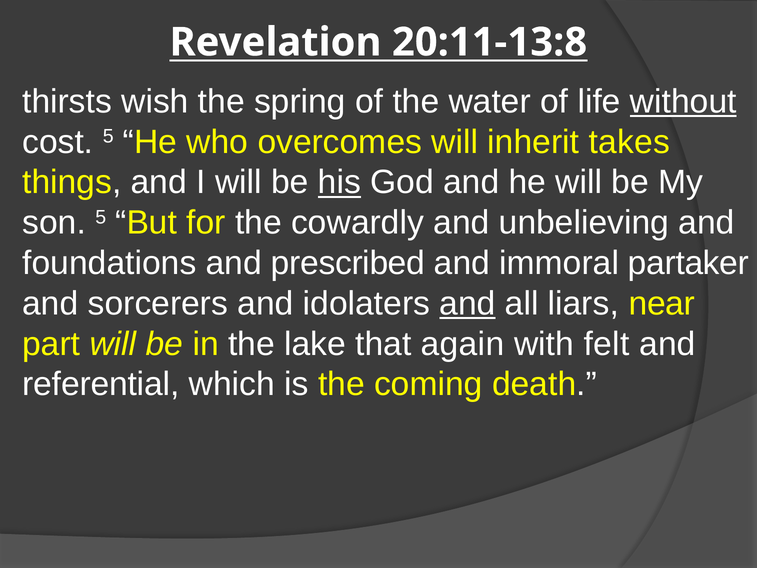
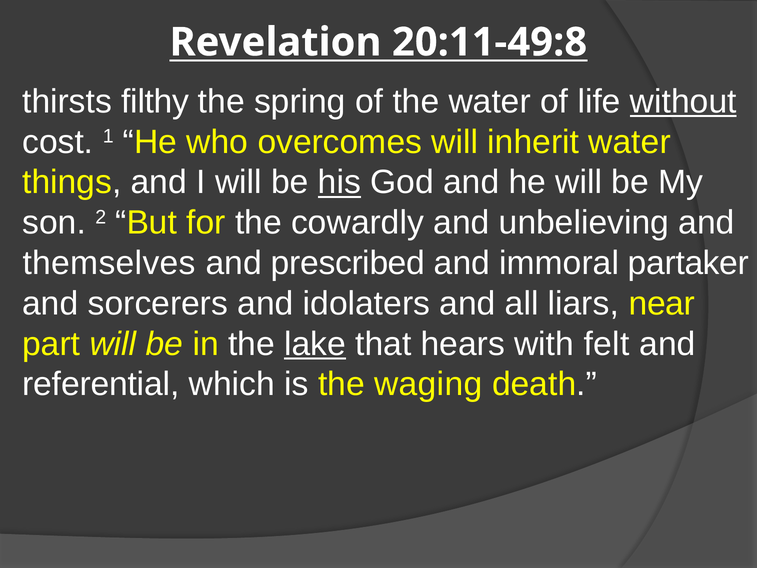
20:11-13:8: 20:11-13:8 -> 20:11-49:8
wish: wish -> filthy
cost 5: 5 -> 1
inherit takes: takes -> water
son 5: 5 -> 2
foundations: foundations -> themselves
and at (467, 303) underline: present -> none
lake underline: none -> present
again: again -> hears
coming: coming -> waging
